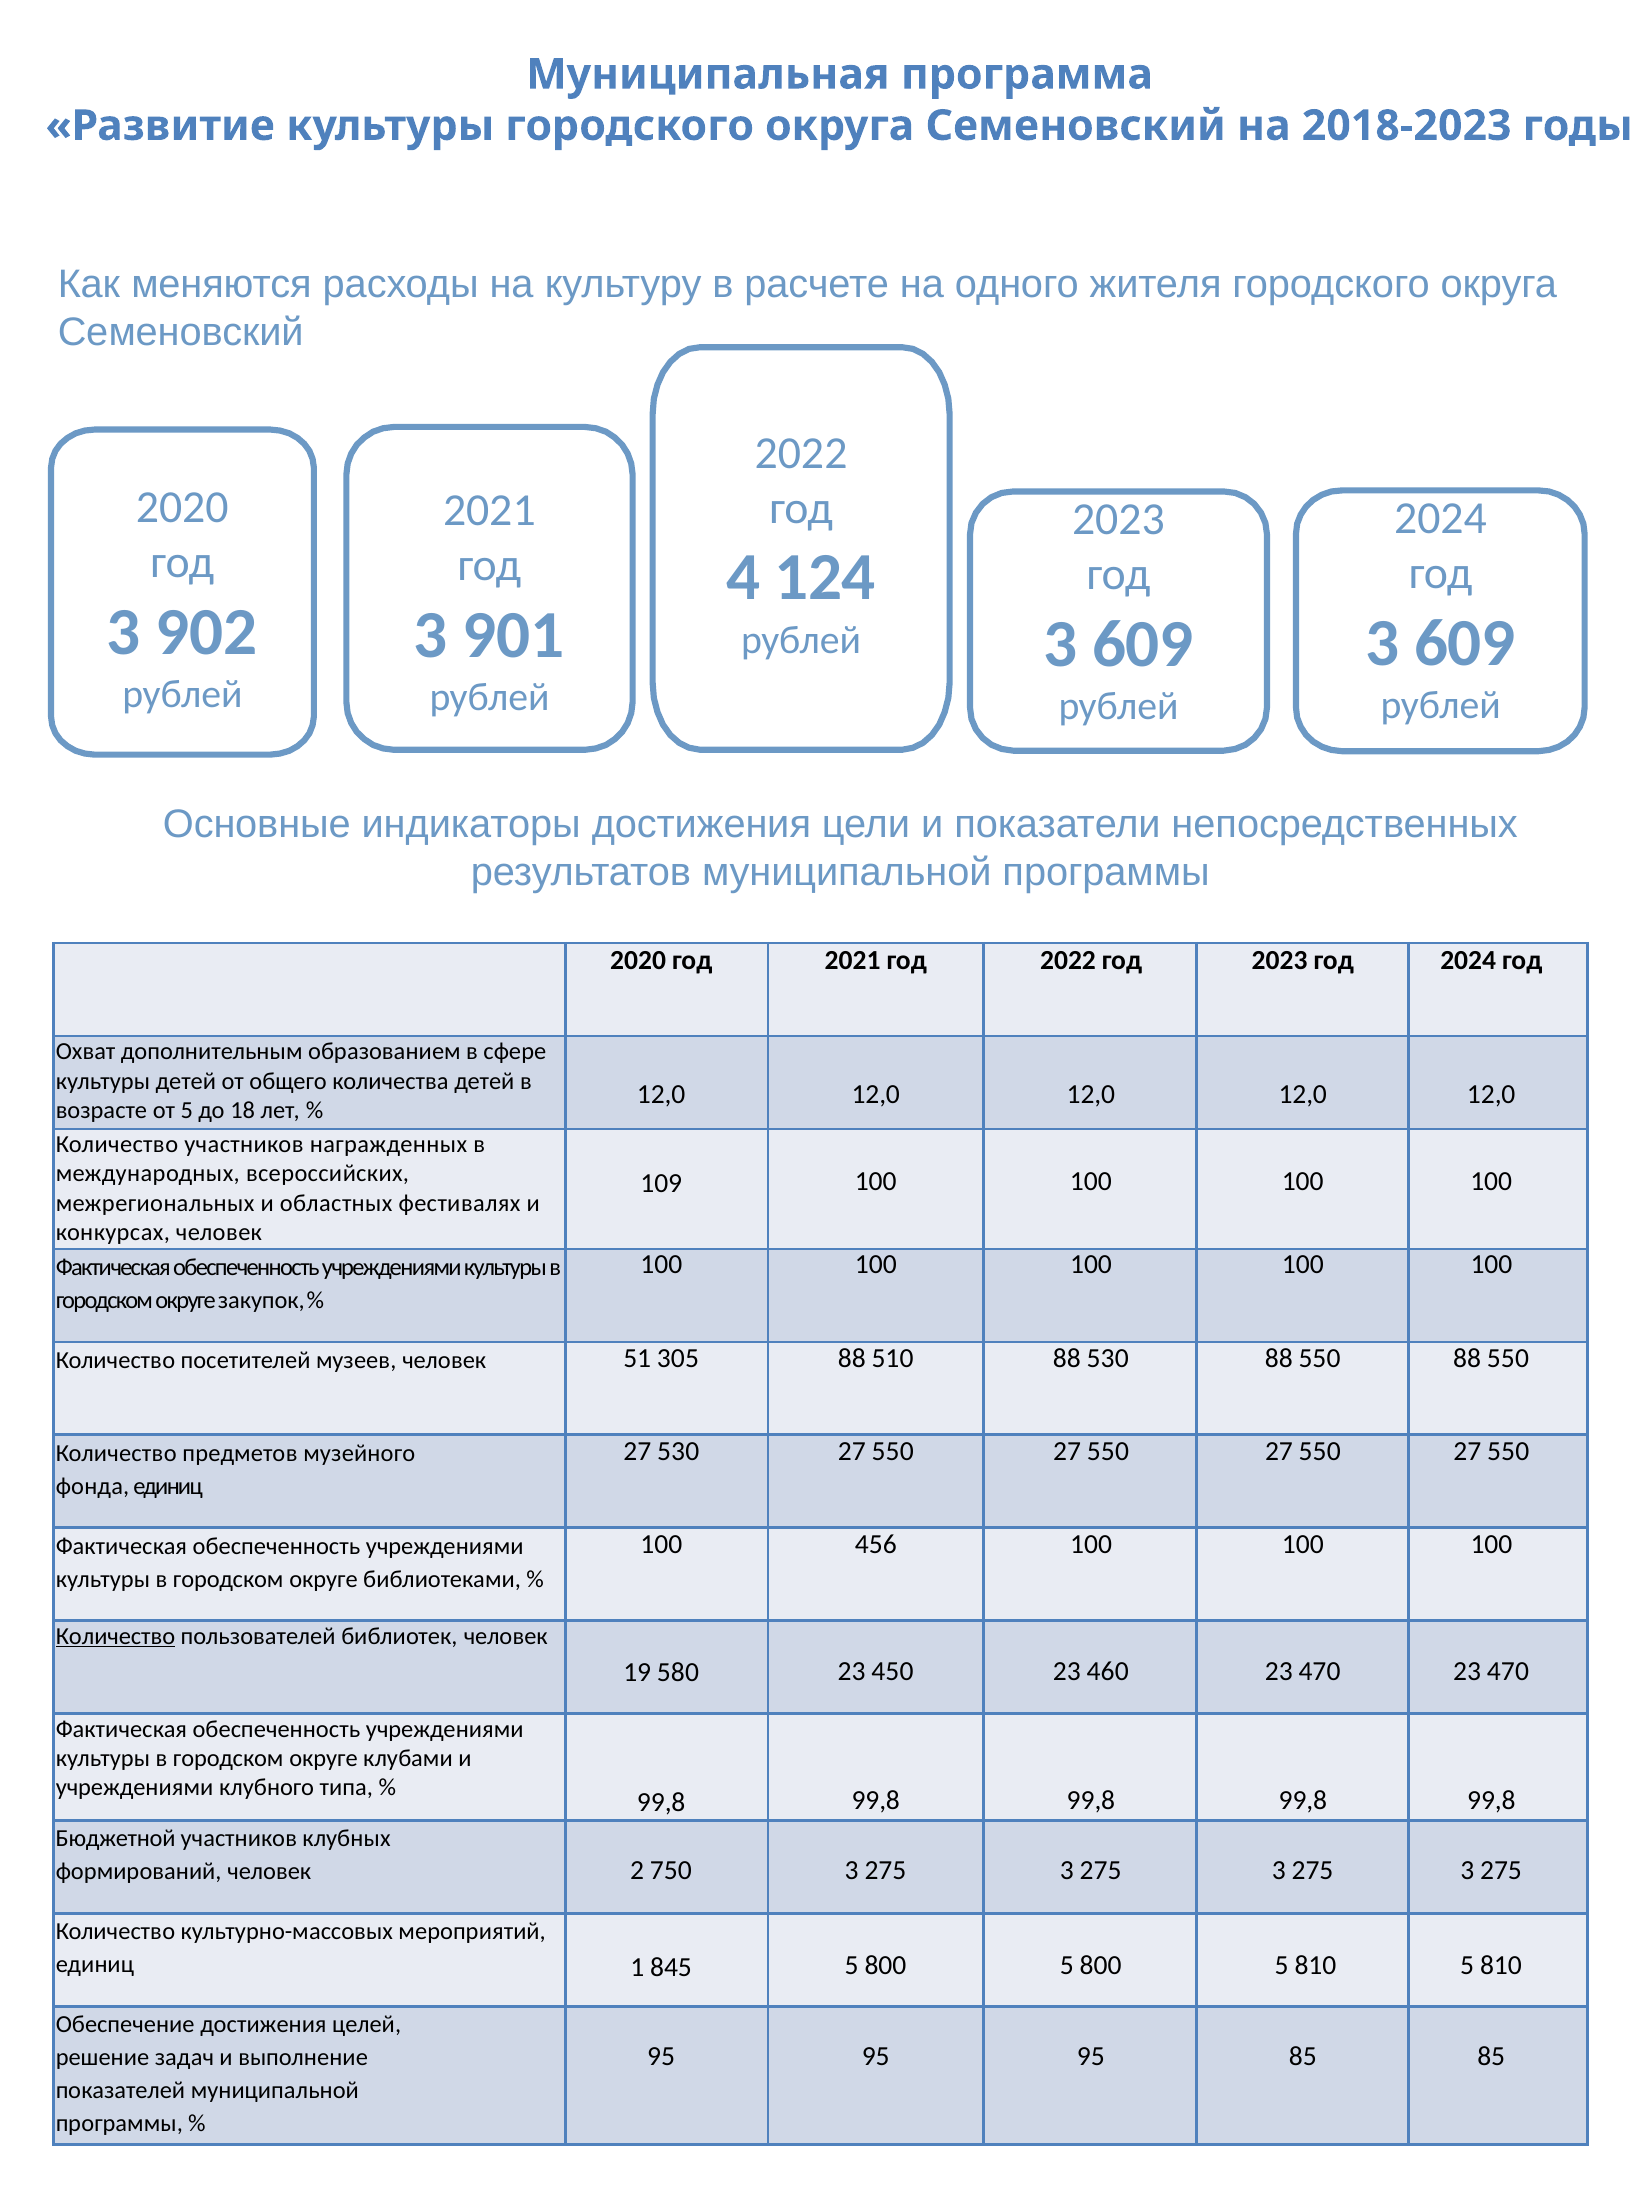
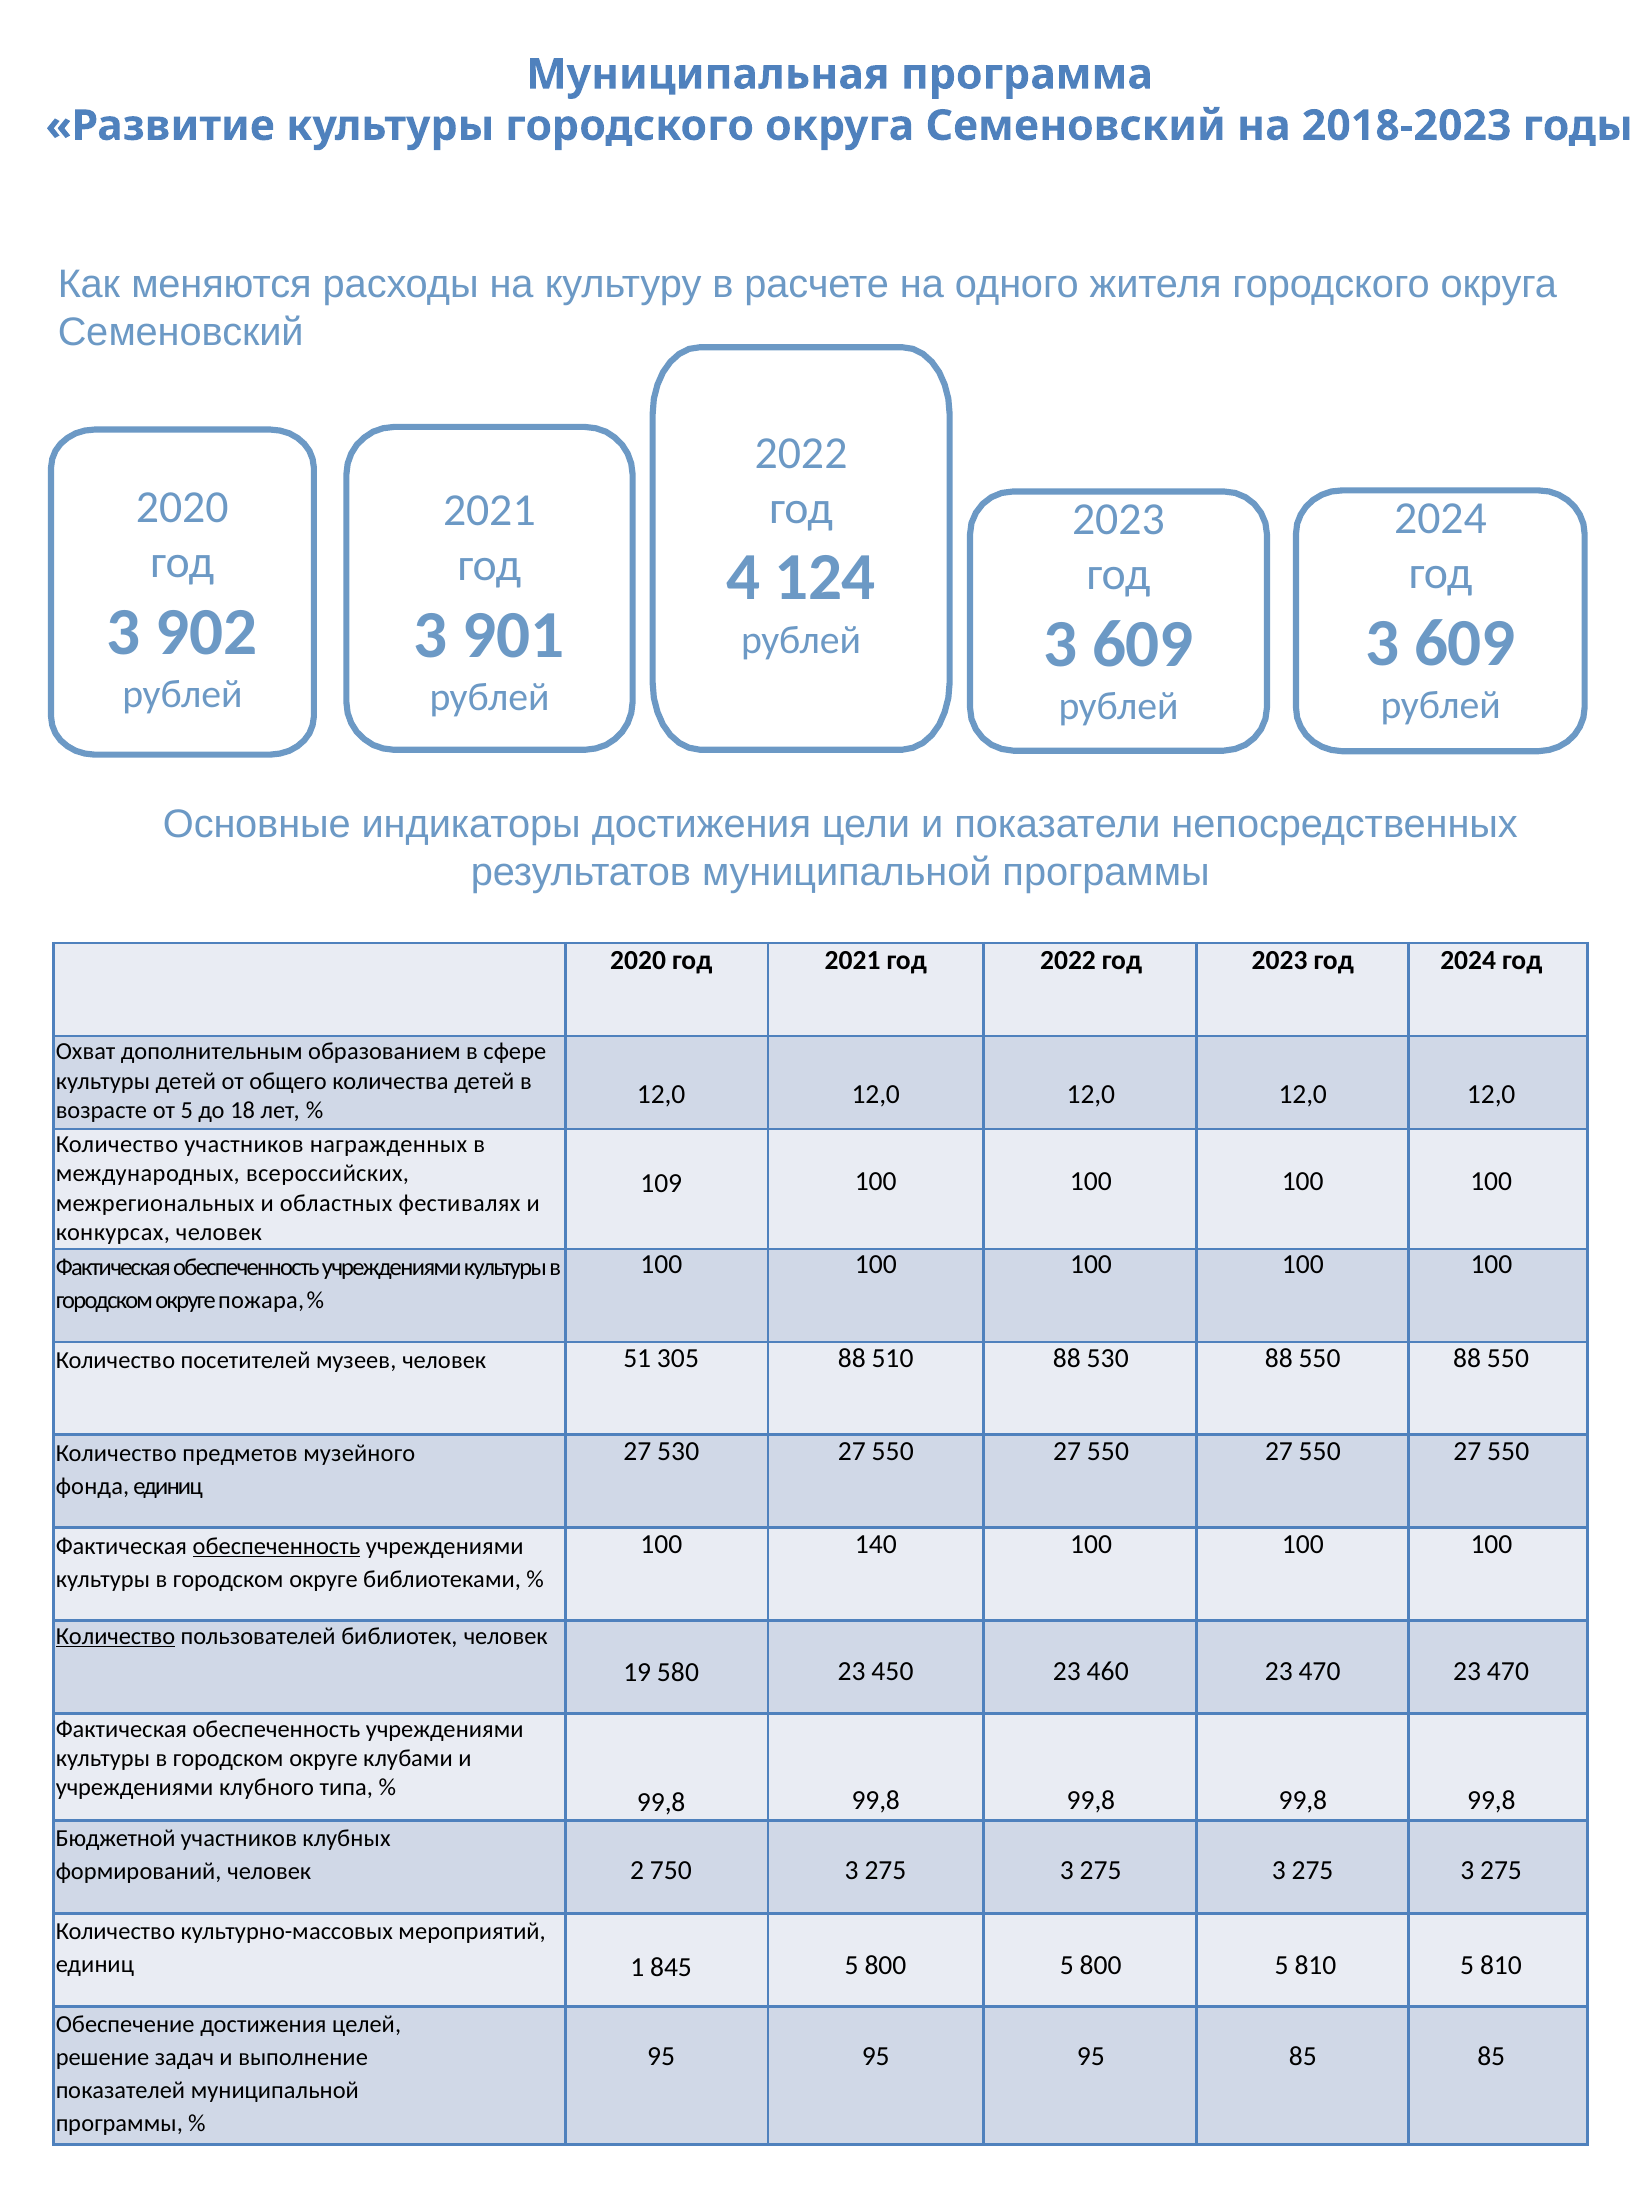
закупок: закупок -> пожара
456: 456 -> 140
обеспеченность at (276, 1546) underline: none -> present
